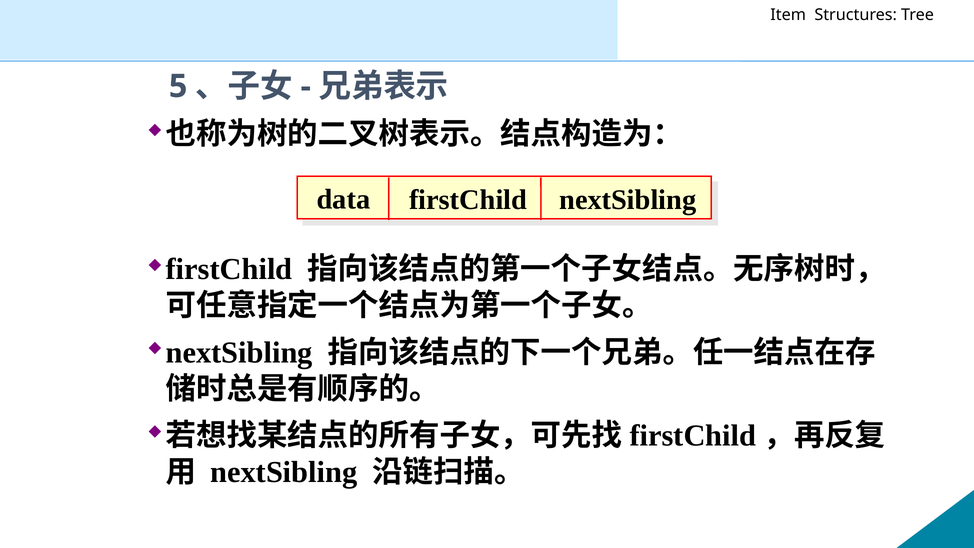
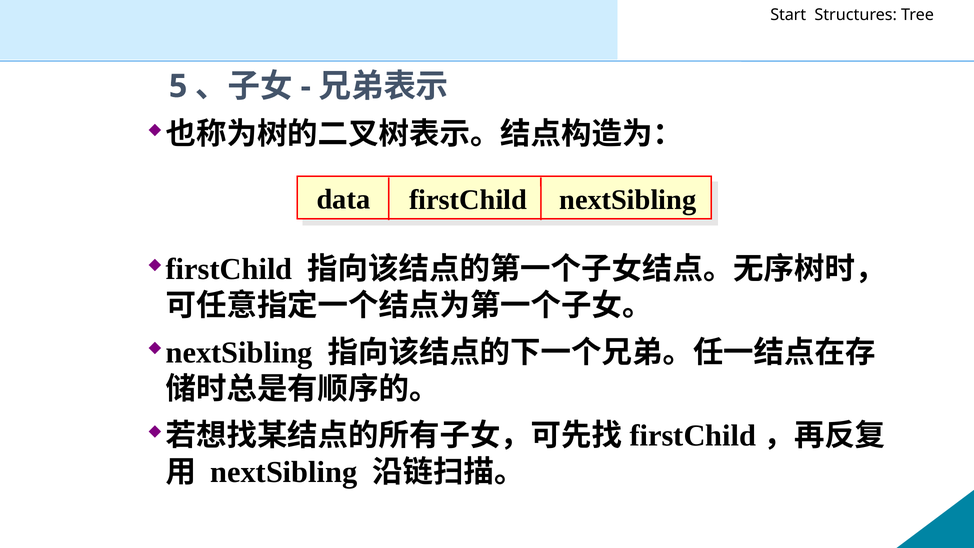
Item: Item -> Start
